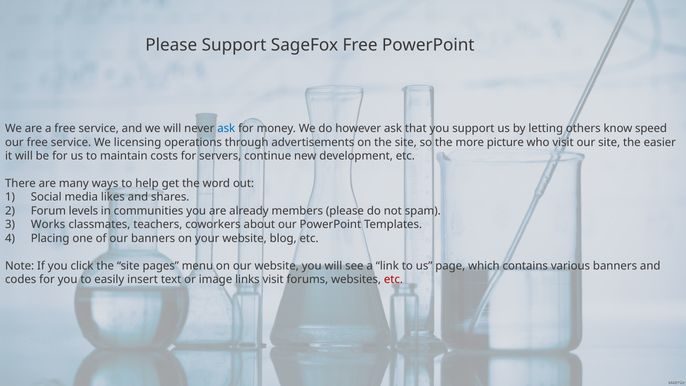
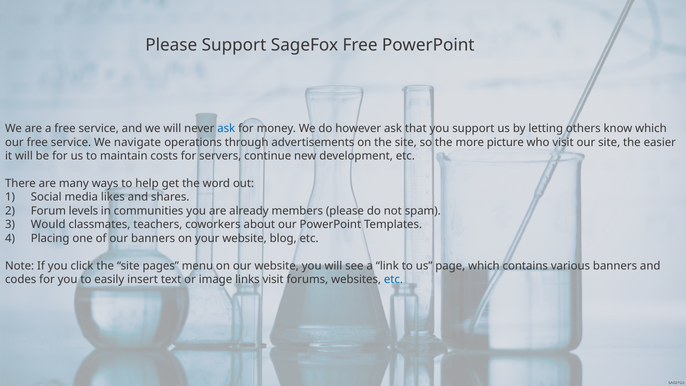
know speed: speed -> which
licensing: licensing -> navigate
Works: Works -> Would
etc at (393, 279) colour: red -> blue
